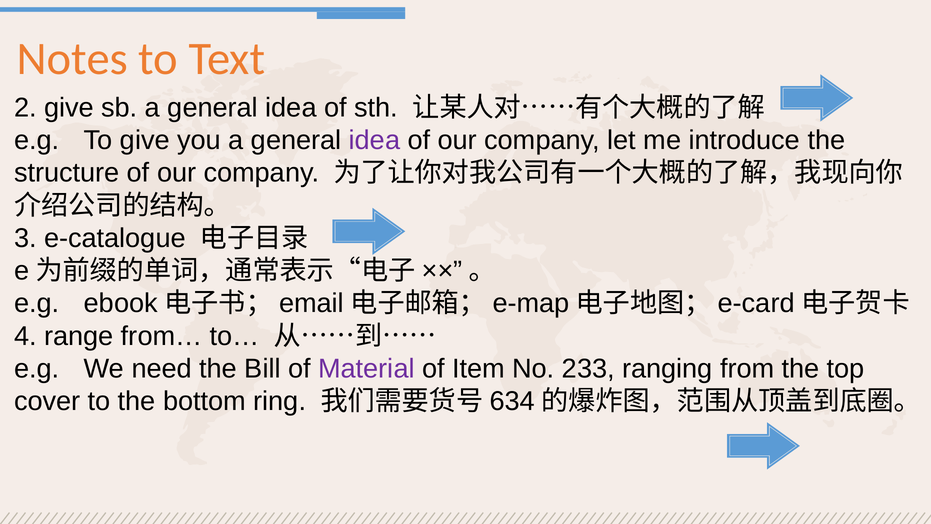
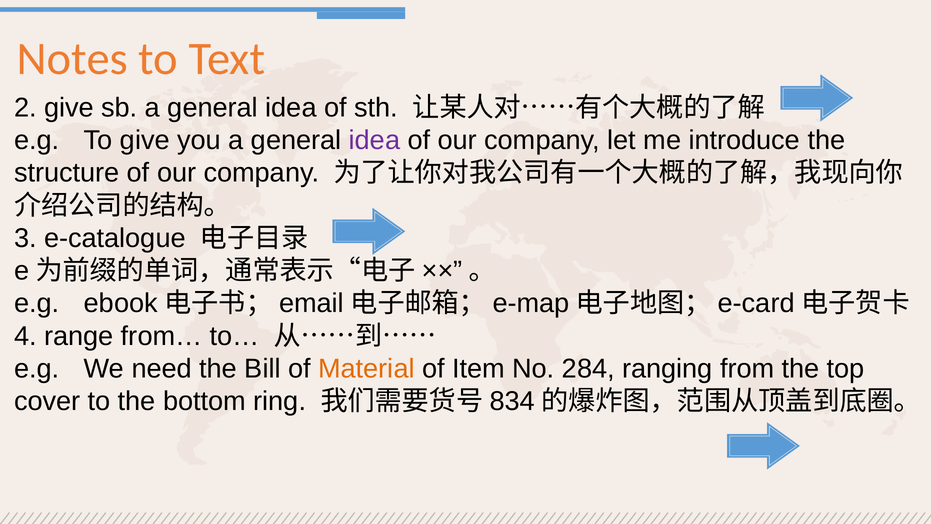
Material colour: purple -> orange
233: 233 -> 284
634: 634 -> 834
